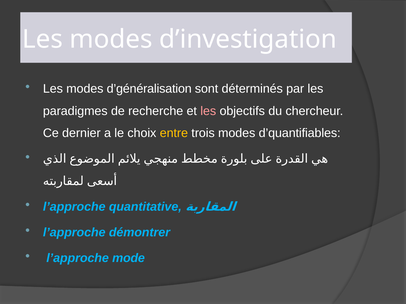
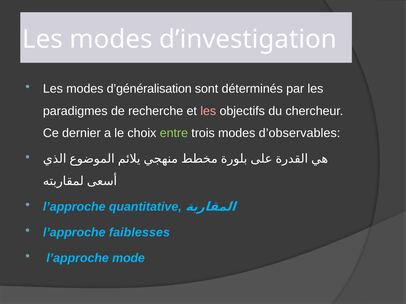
entre colour: yellow -> light green
d’quantifiables: d’quantifiables -> d’observables
démontrer: démontrer -> faiblesses
